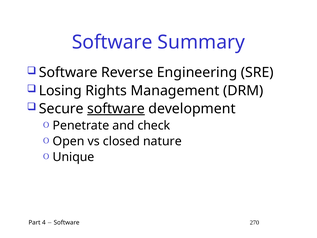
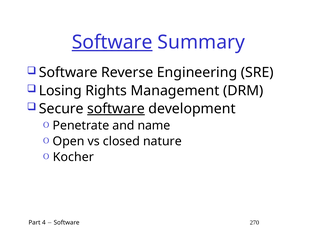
Software at (112, 42) underline: none -> present
check: check -> name
Unique: Unique -> Kocher
